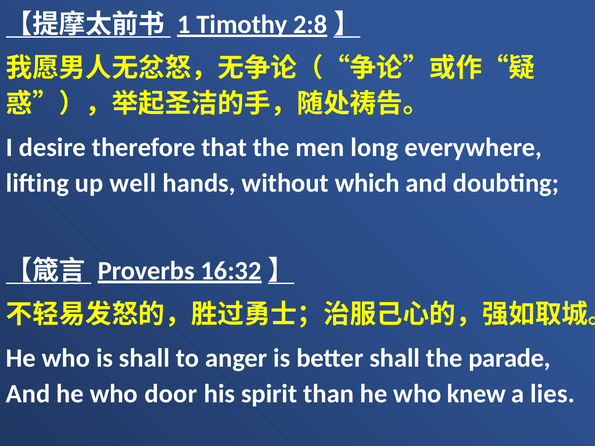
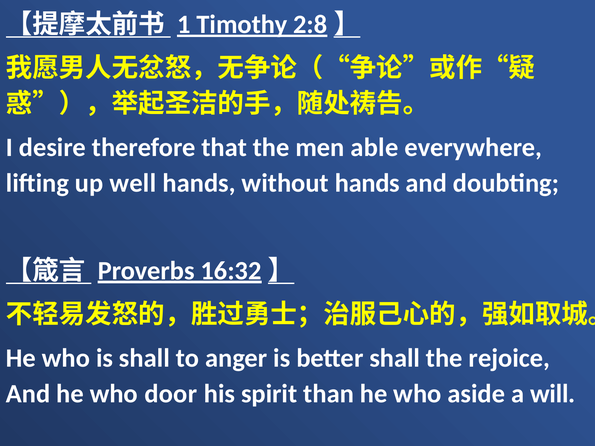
long: long -> able
without which: which -> hands
parade: parade -> rejoice
knew: knew -> aside
lies: lies -> will
